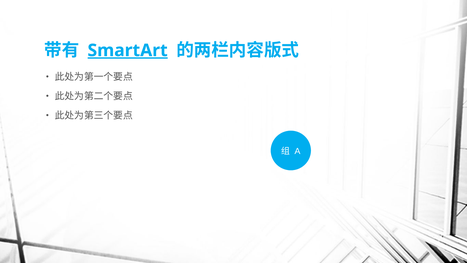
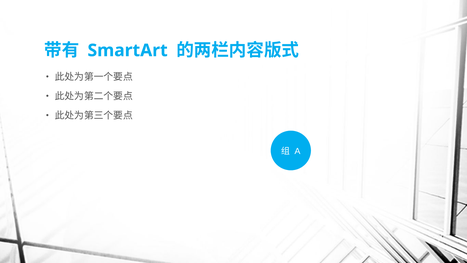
SmartArt underline: present -> none
